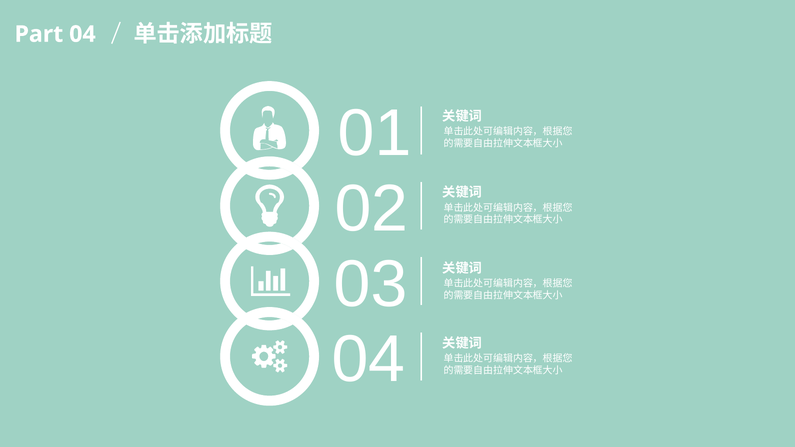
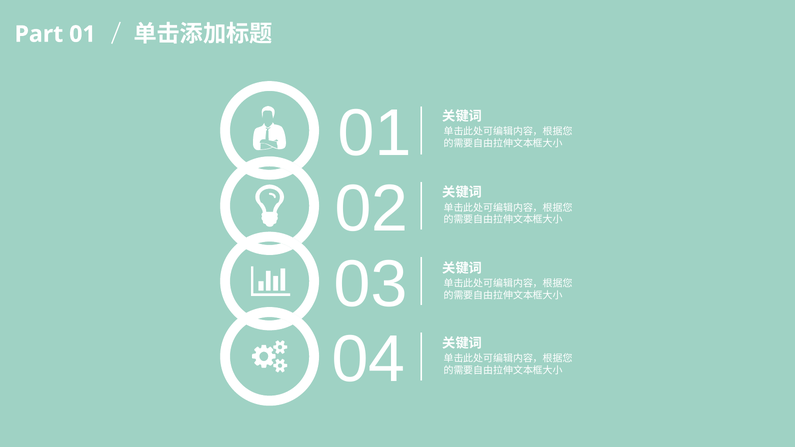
Part 04: 04 -> 01
